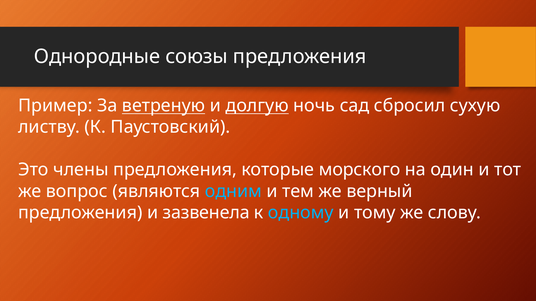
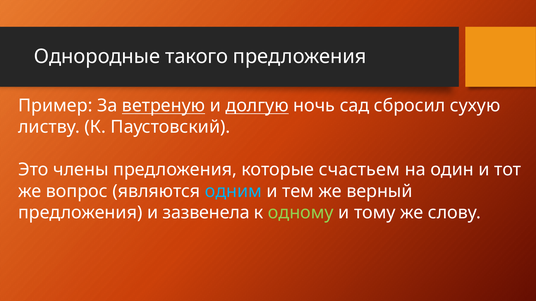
союзы: союзы -> такого
морского: морского -> счастьем
одному colour: light blue -> light green
